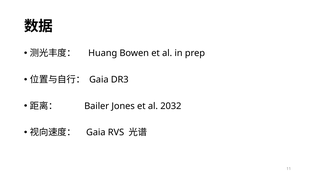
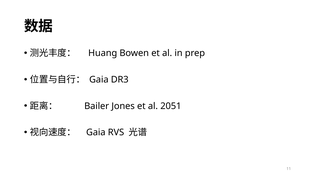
2032: 2032 -> 2051
